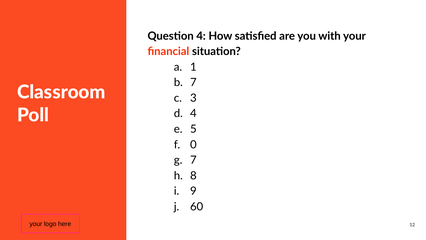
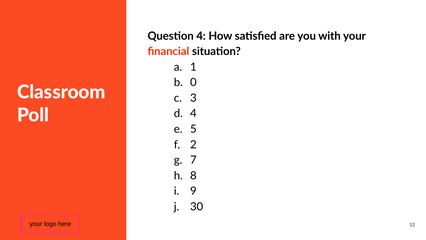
7 at (193, 82): 7 -> 0
0: 0 -> 2
60: 60 -> 30
